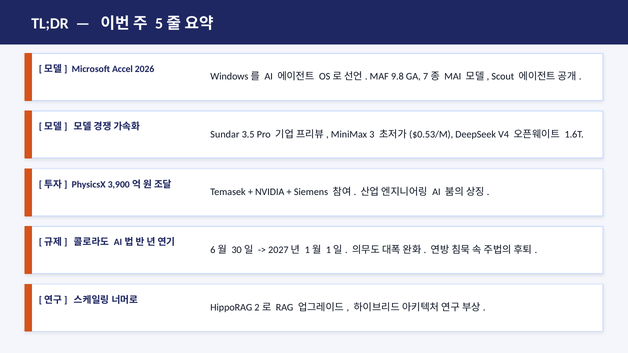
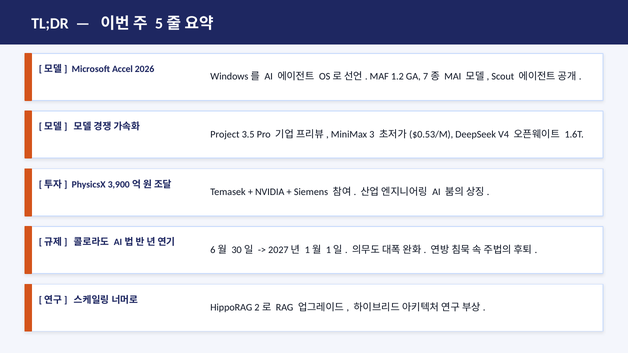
9.8: 9.8 -> 1.2
Sundar: Sundar -> Project
